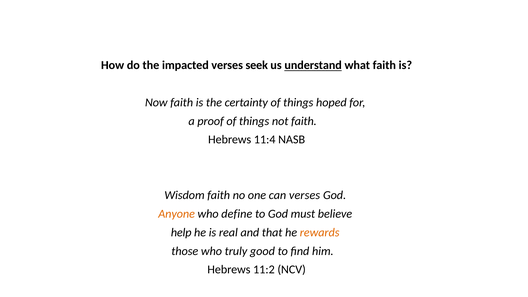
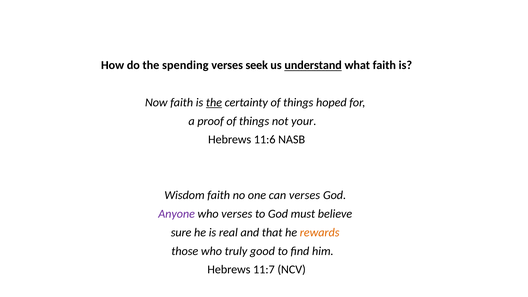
impacted: impacted -> spending
the at (214, 102) underline: none -> present
not faith: faith -> your
11:4: 11:4 -> 11:6
Anyone colour: orange -> purple
who define: define -> verses
help: help -> sure
11:2: 11:2 -> 11:7
